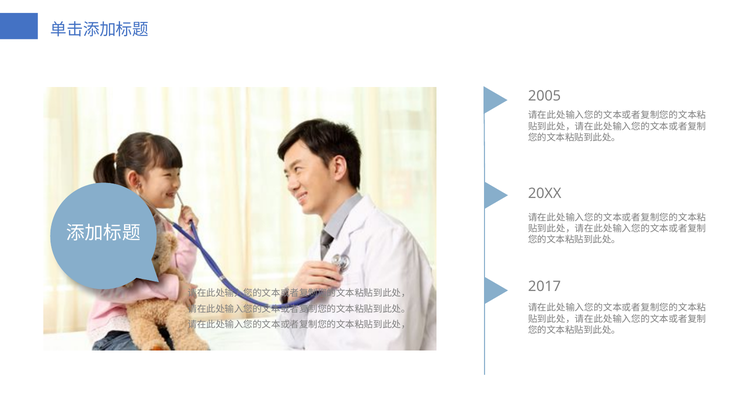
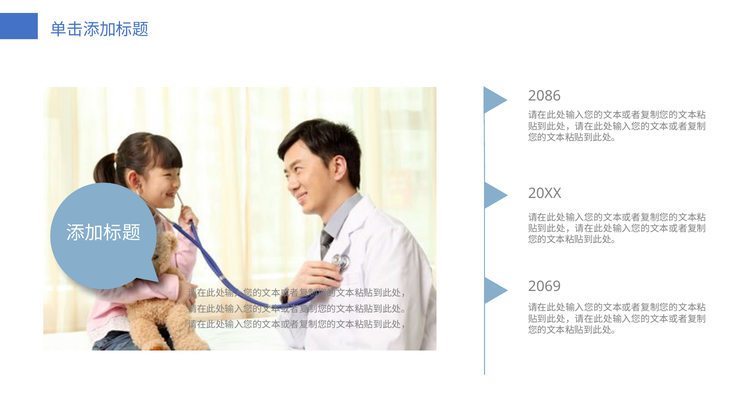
2005: 2005 -> 2086
2017: 2017 -> 2069
